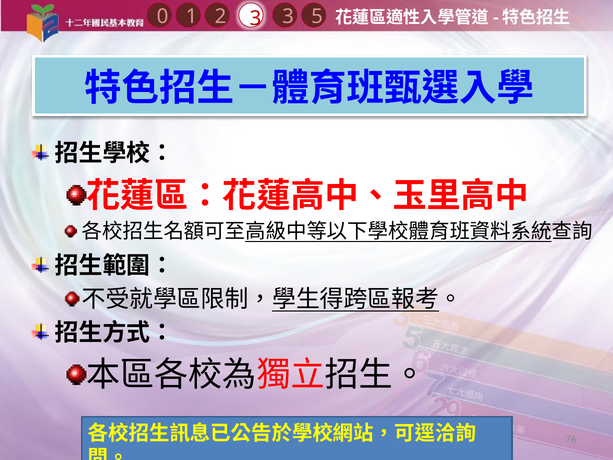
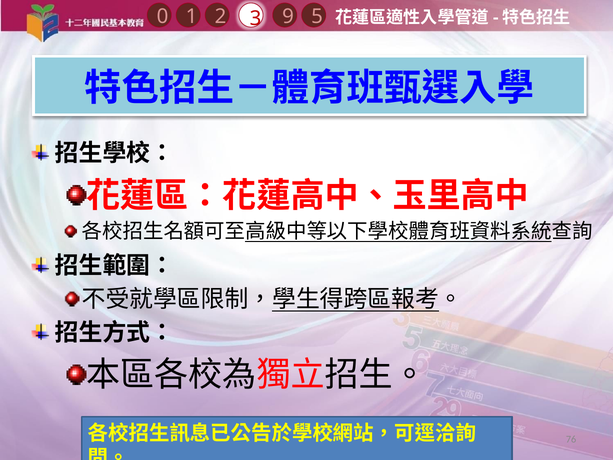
1 3: 3 -> 9
